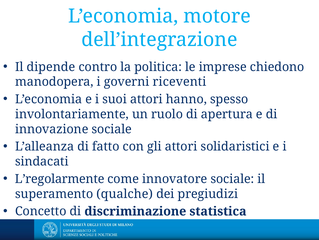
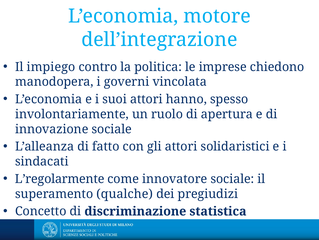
dipende: dipende -> impiego
riceventi: riceventi -> vincolata
